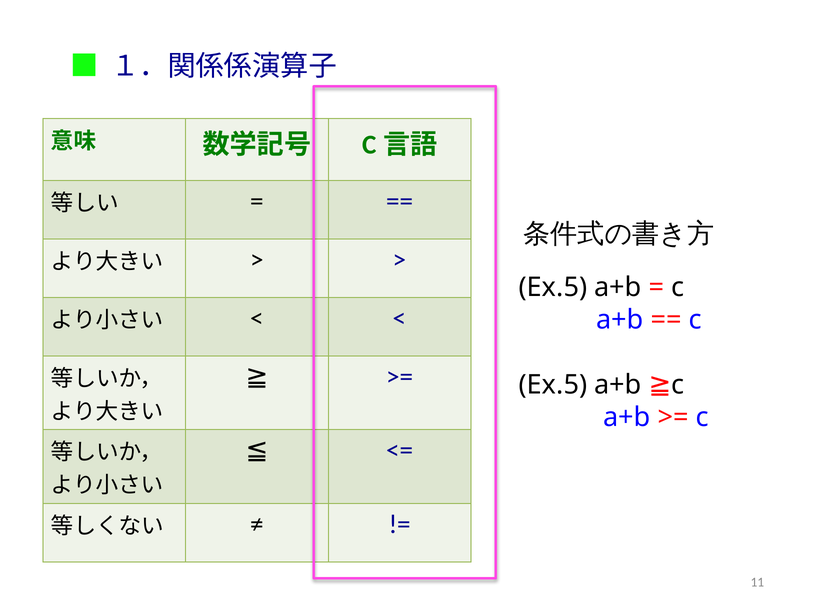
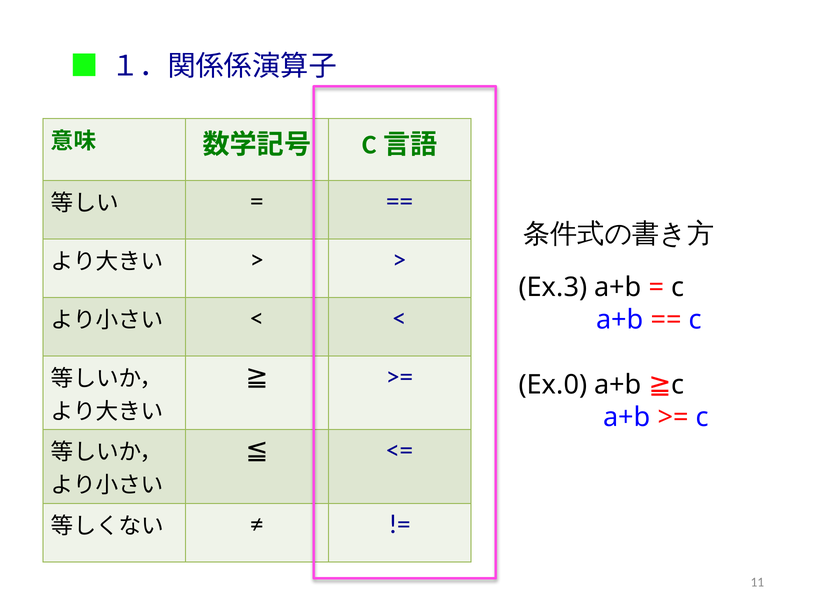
Ex.5 at (553, 287): Ex.5 -> Ex.3
Ex.5 at (553, 385): Ex.5 -> Ex.0
